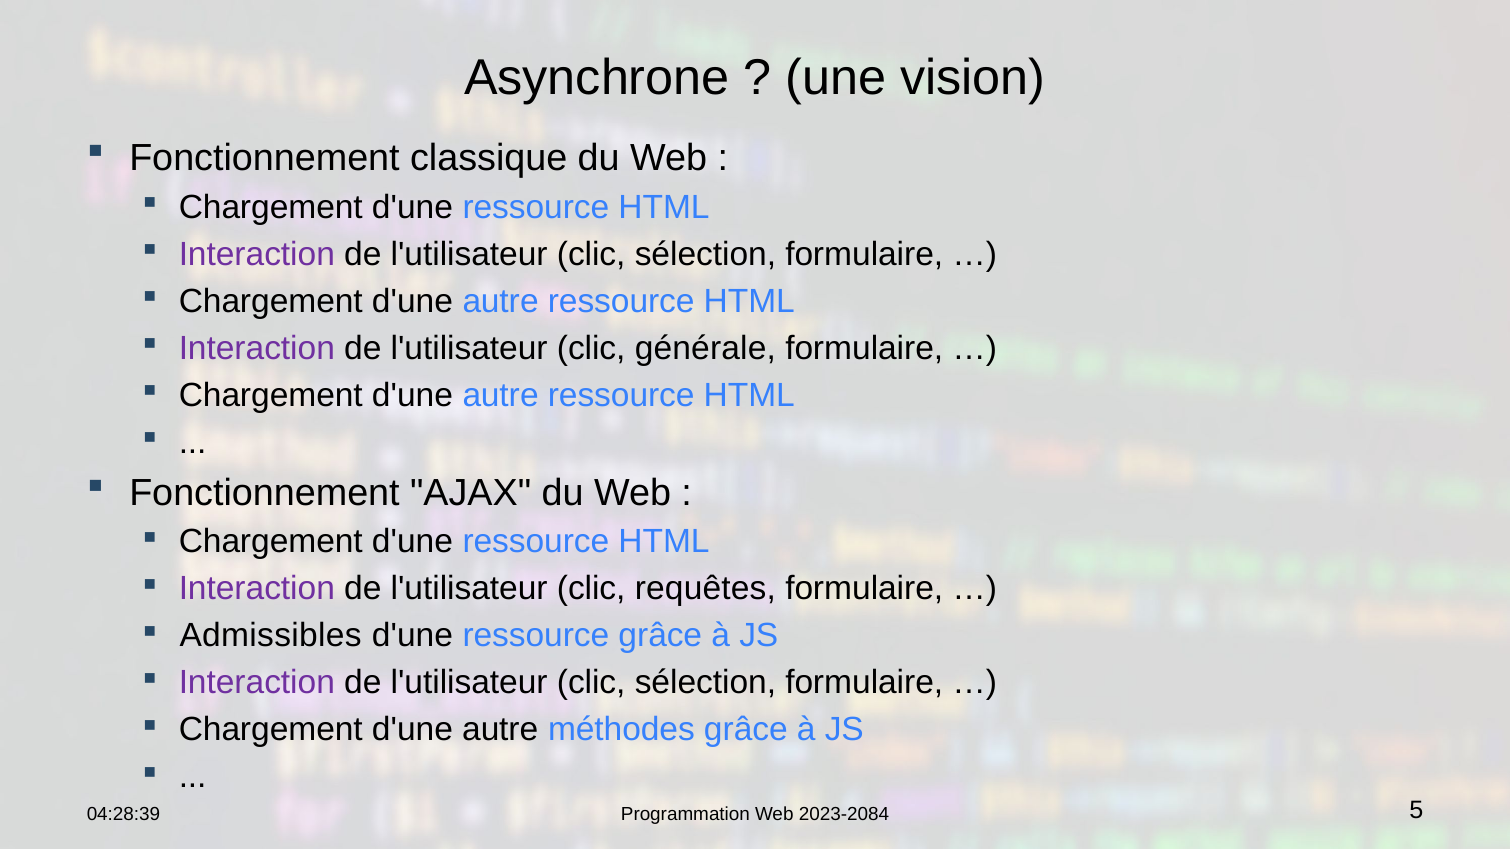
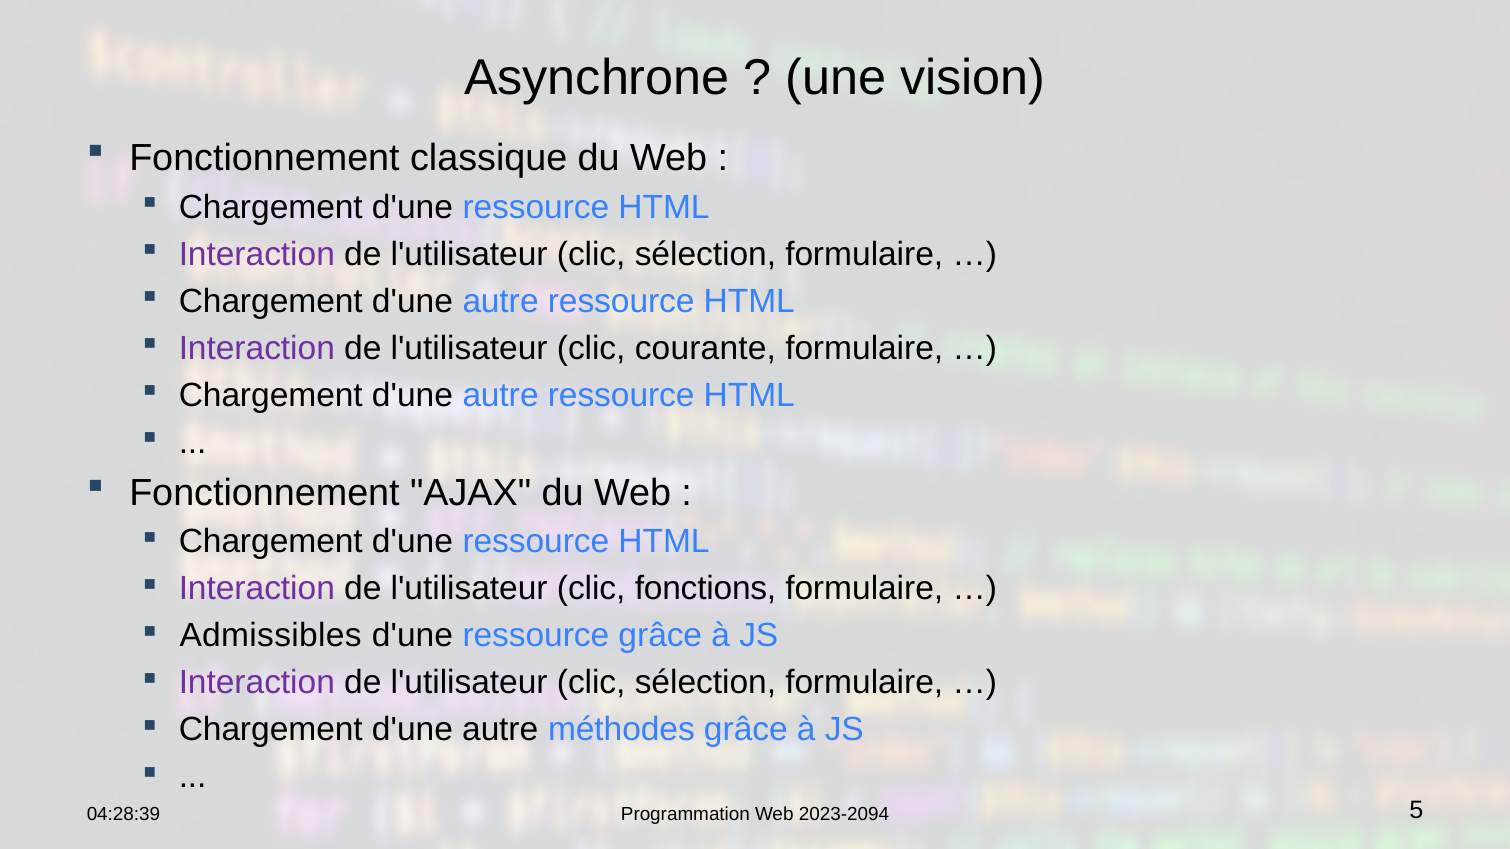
générale: générale -> courante
requêtes: requêtes -> fonctions
2023-2084: 2023-2084 -> 2023-2094
